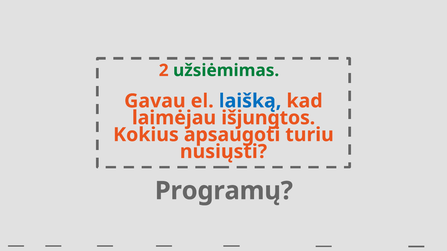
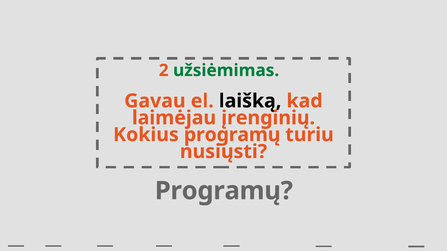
laišką colour: blue -> black
išjungtos: išjungtos -> įrenginių
Kokius apsaugoti: apsaugoti -> programų
